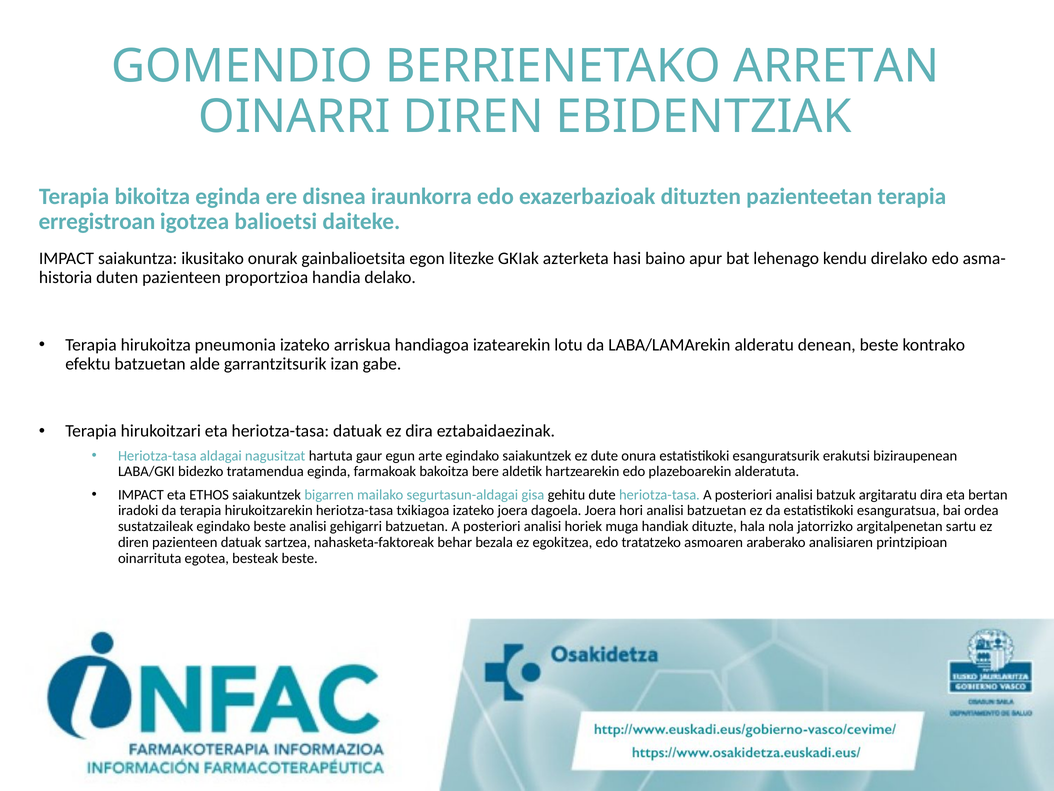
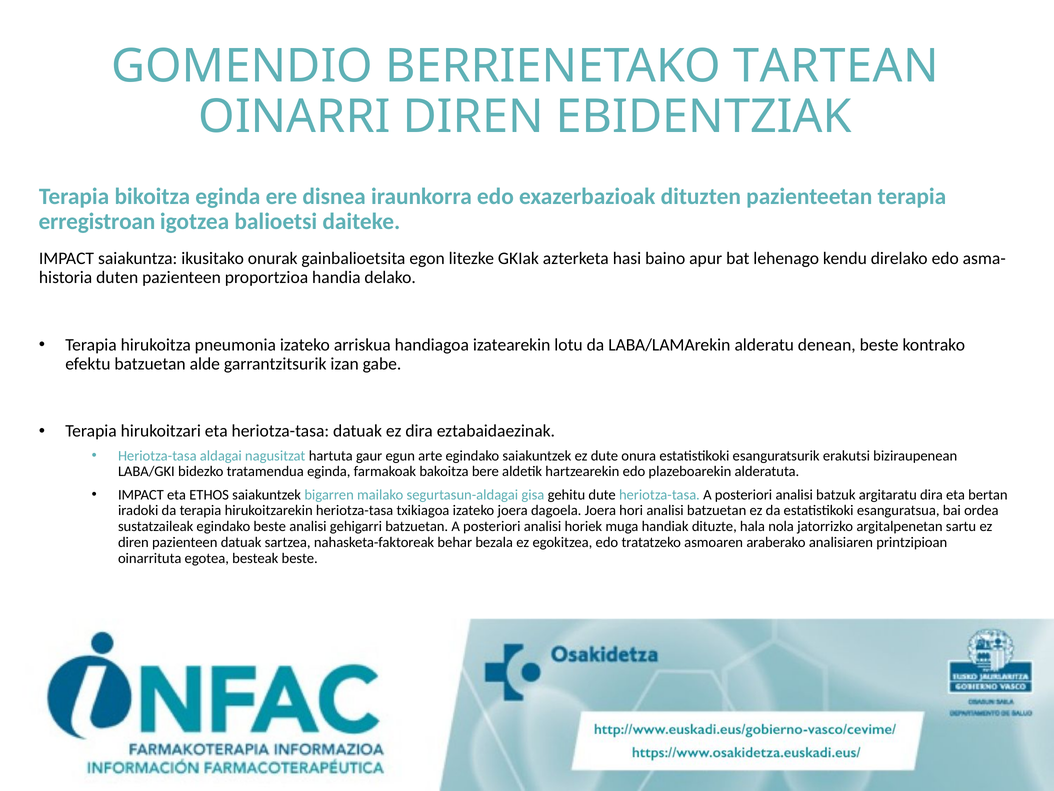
ARRETAN: ARRETAN -> TARTEAN
